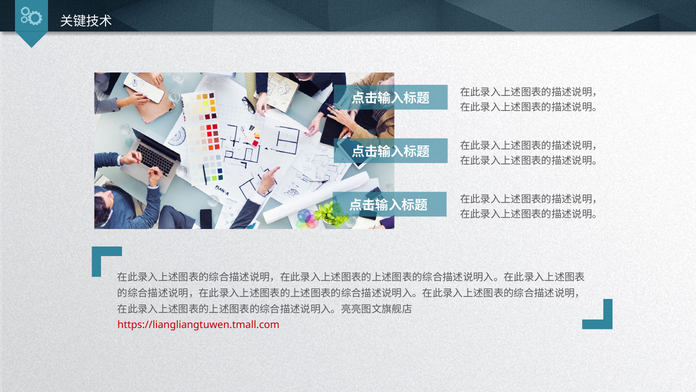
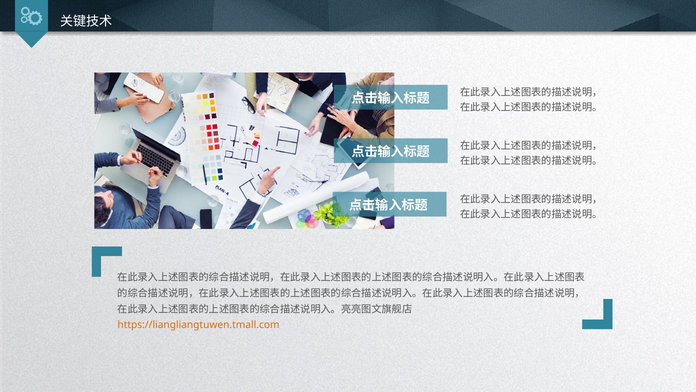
https://liangliangtuwen.tmall.com colour: red -> orange
